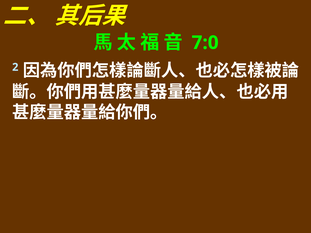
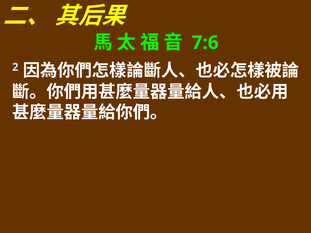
7:0: 7:0 -> 7:6
